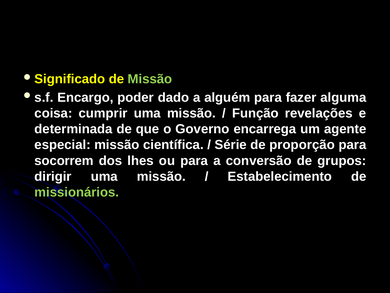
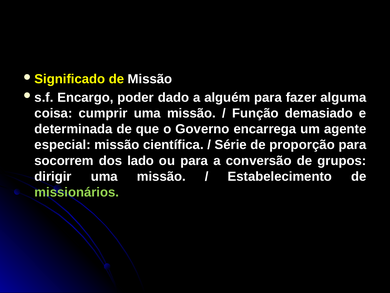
Missão at (150, 79) colour: light green -> white
revelações: revelações -> demasiado
lhes: lhes -> lado
